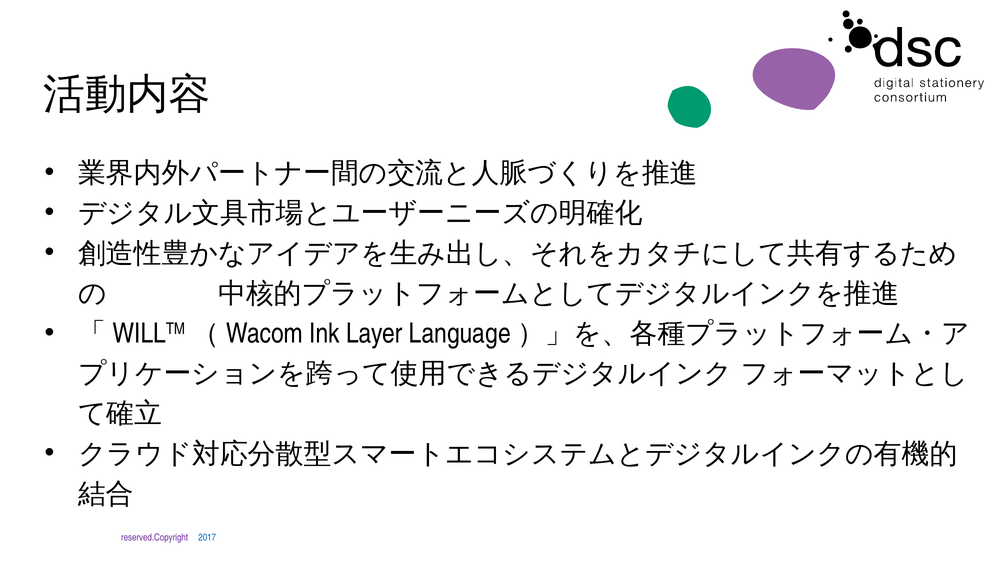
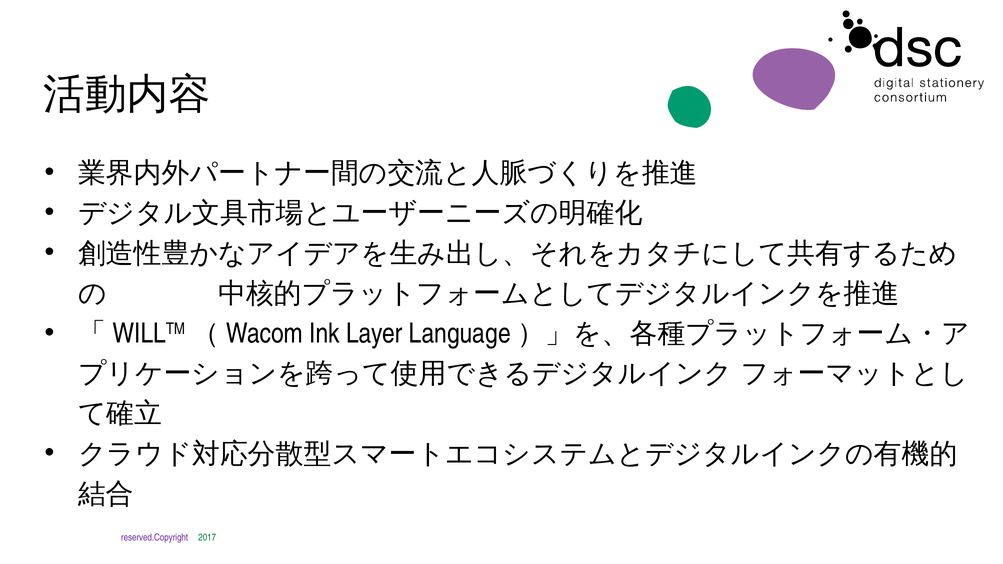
2017 colour: blue -> green
